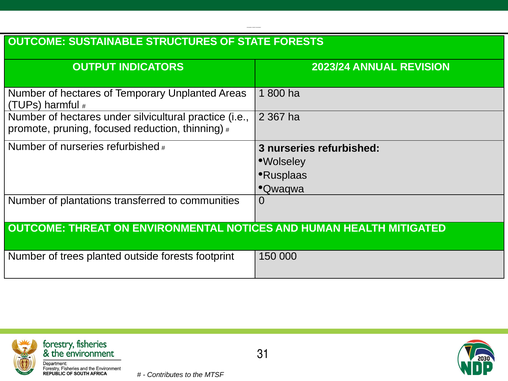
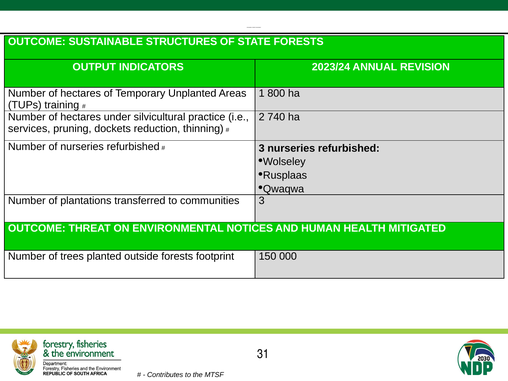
harmful: harmful -> training
367: 367 -> 740
promote: promote -> services
focused: focused -> dockets
communities 0: 0 -> 3
